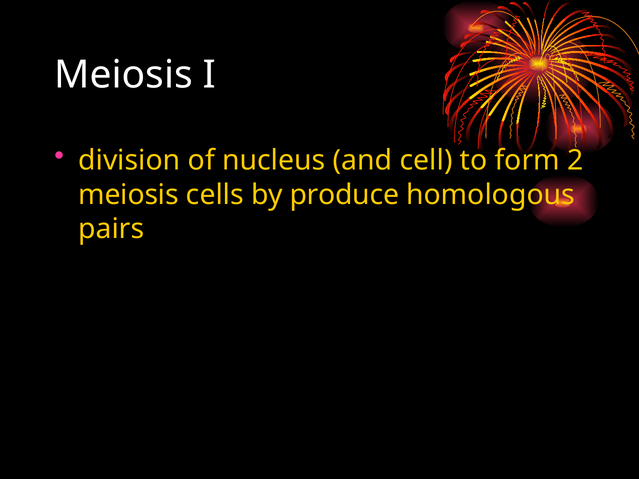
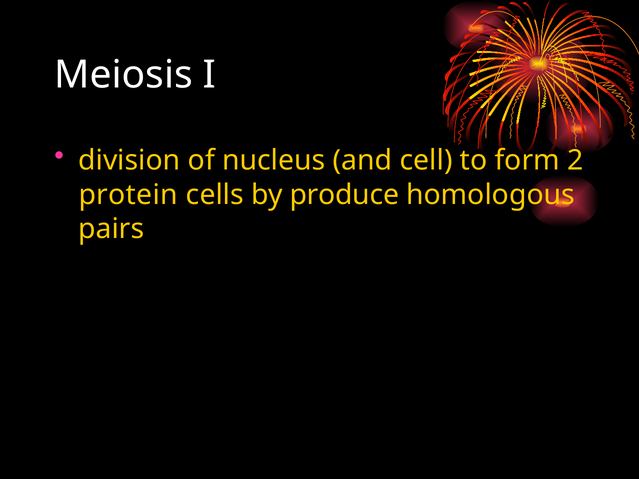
meiosis at (129, 195): meiosis -> protein
